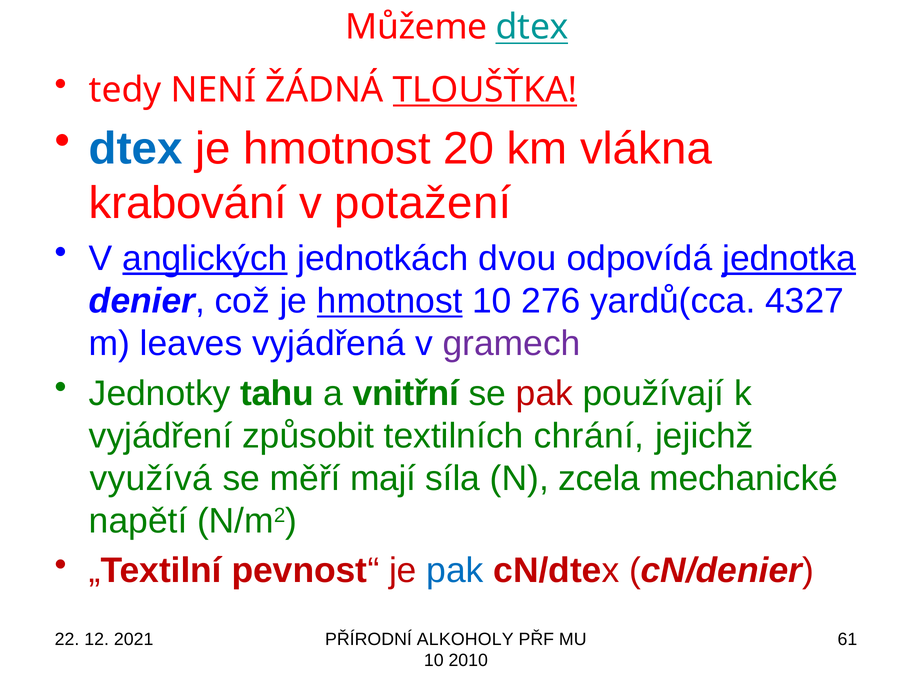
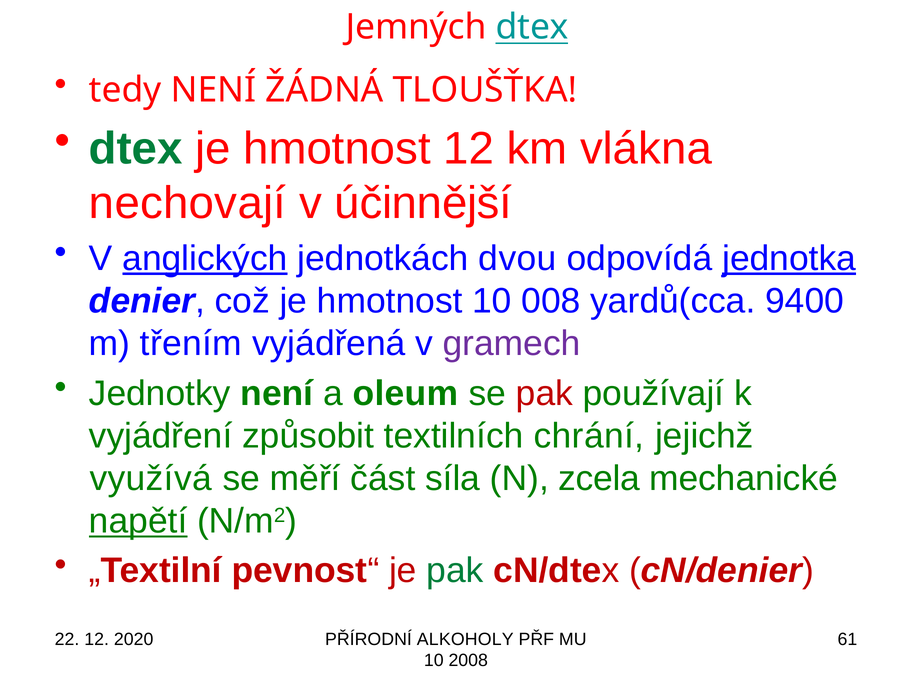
Můžeme: Můžeme -> Jemných
TLOUŠŤKA underline: present -> none
dtex at (136, 149) colour: blue -> green
hmotnost 20: 20 -> 12
krabování: krabování -> nechovají
potažení: potažení -> účinnější
hmotnost at (390, 301) underline: present -> none
276: 276 -> 008
4327: 4327 -> 9400
leaves: leaves -> třením
Jednotky tahu: tahu -> není
vnitřní: vnitřní -> oleum
mají: mají -> část
napětí underline: none -> present
pak at (455, 571) colour: blue -> green
2021: 2021 -> 2020
2010: 2010 -> 2008
